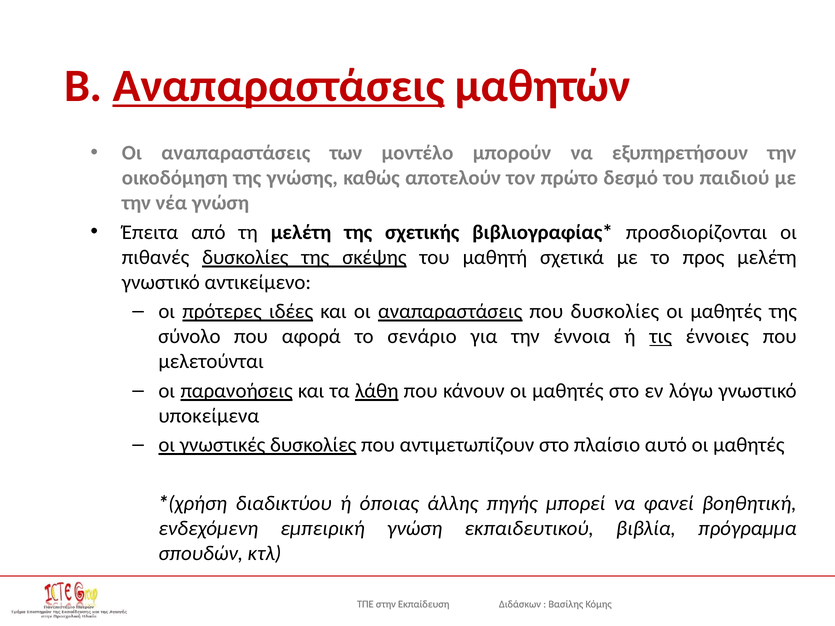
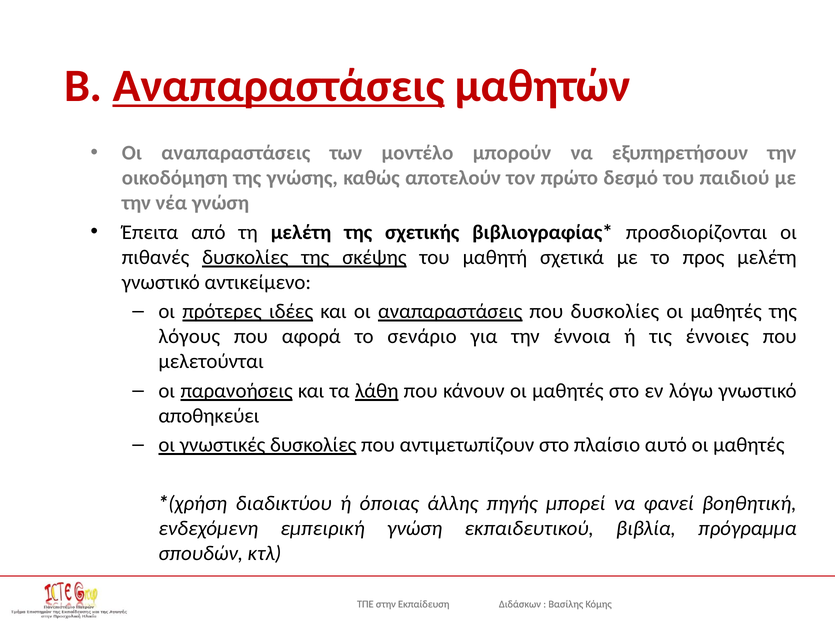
σύνολο: σύνολο -> λόγους
τις underline: present -> none
υποκείμενα: υποκείμενα -> αποθηκεύει
